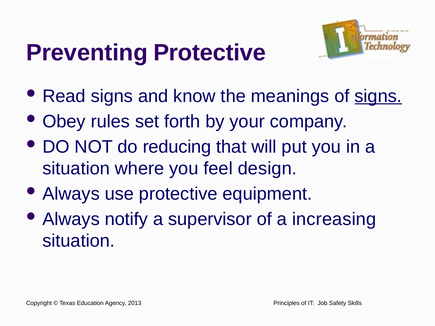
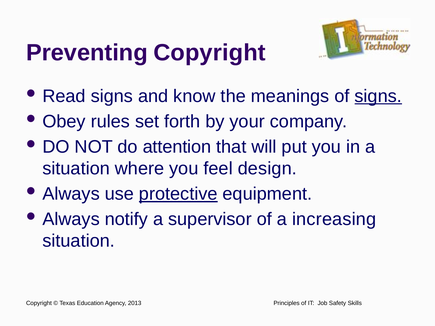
Preventing Protective: Protective -> Copyright
reducing: reducing -> attention
protective at (178, 194) underline: none -> present
